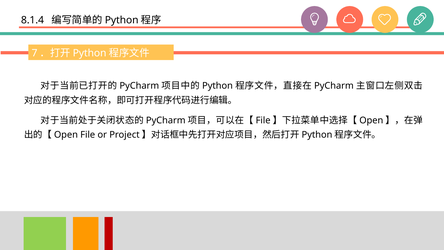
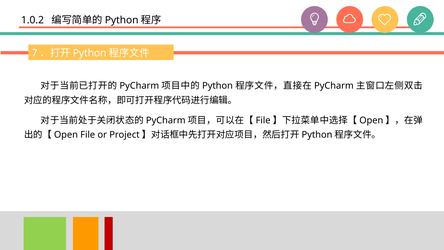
8.1.4: 8.1.4 -> 1.0.2
